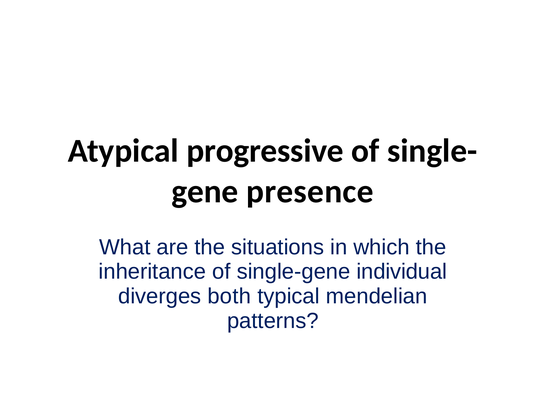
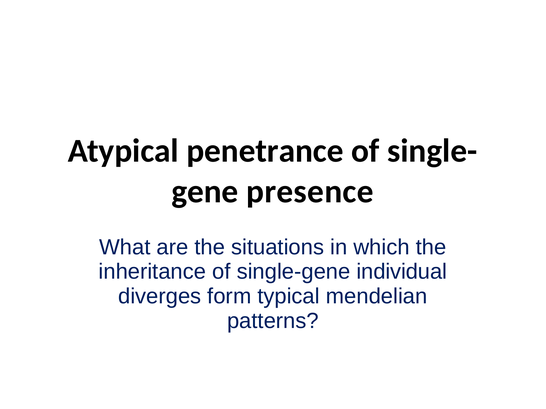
progressive: progressive -> penetrance
both: both -> form
